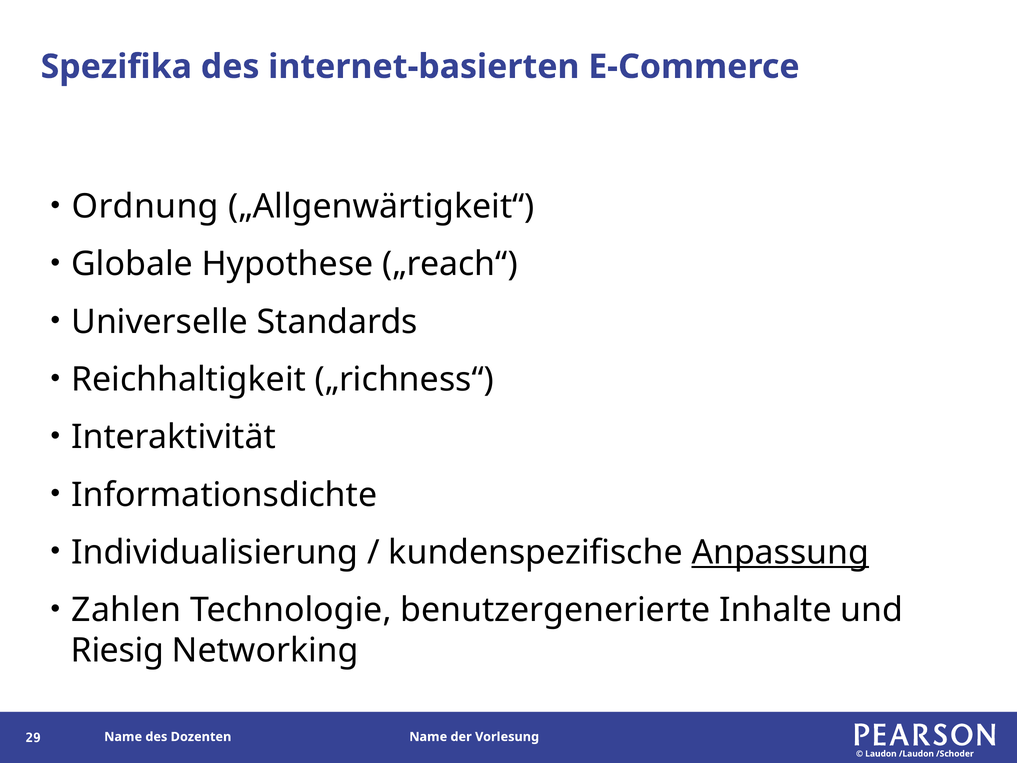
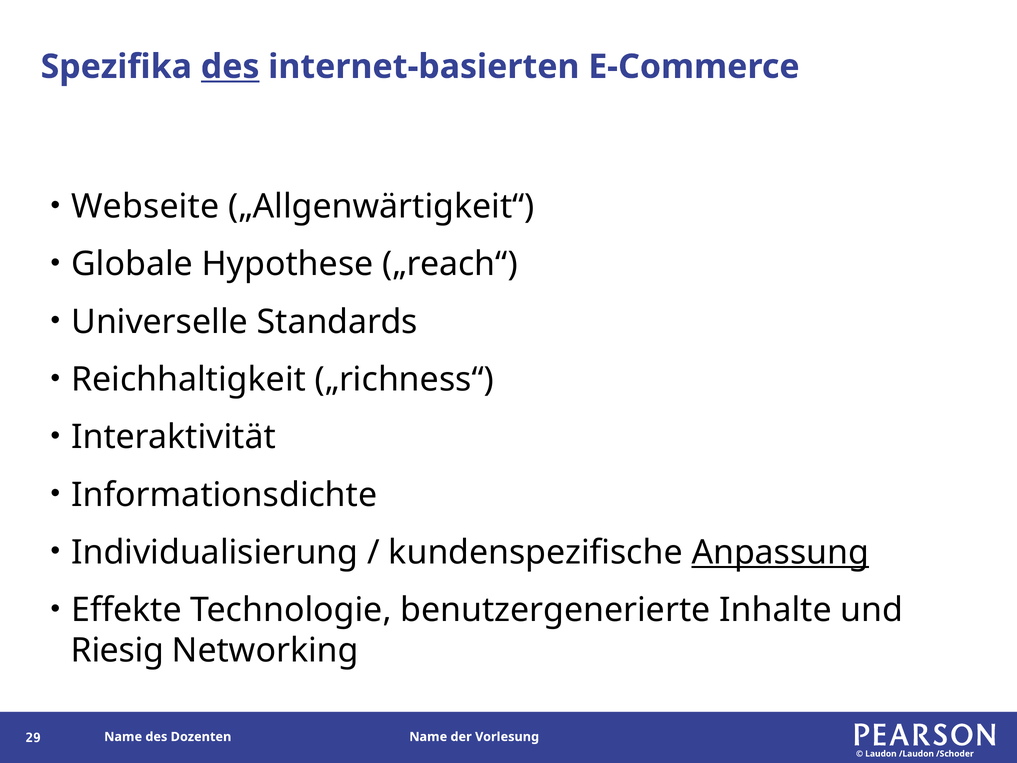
des at (230, 67) underline: none -> present
Ordnung: Ordnung -> Webseite
Zahlen: Zahlen -> Effekte
